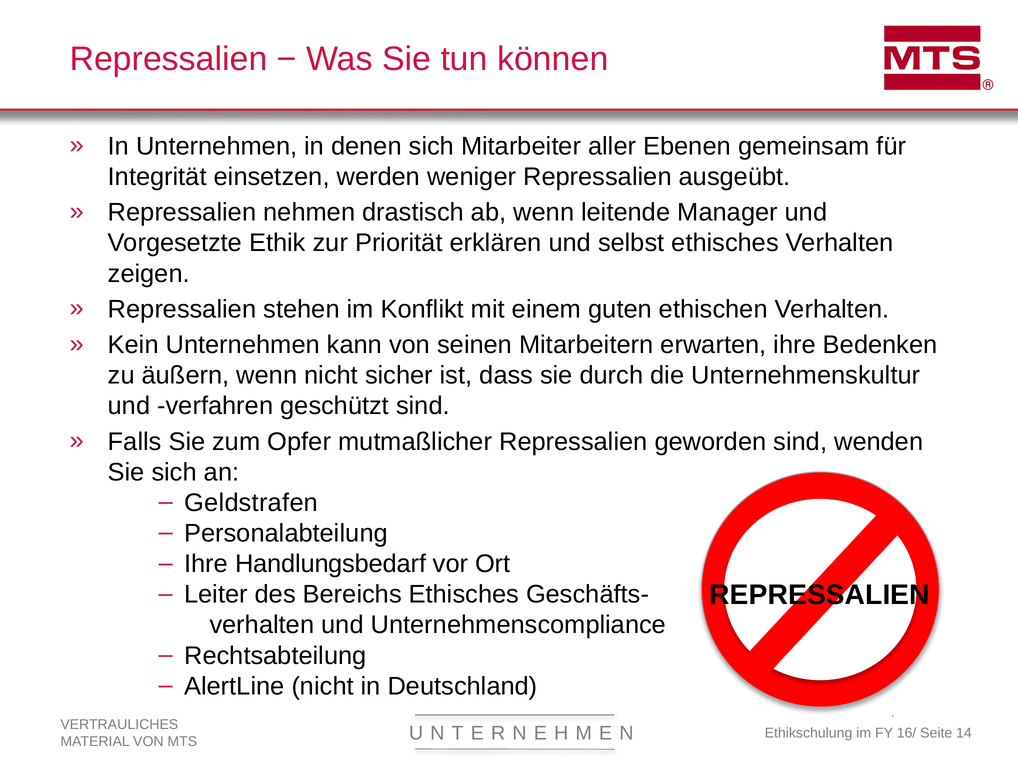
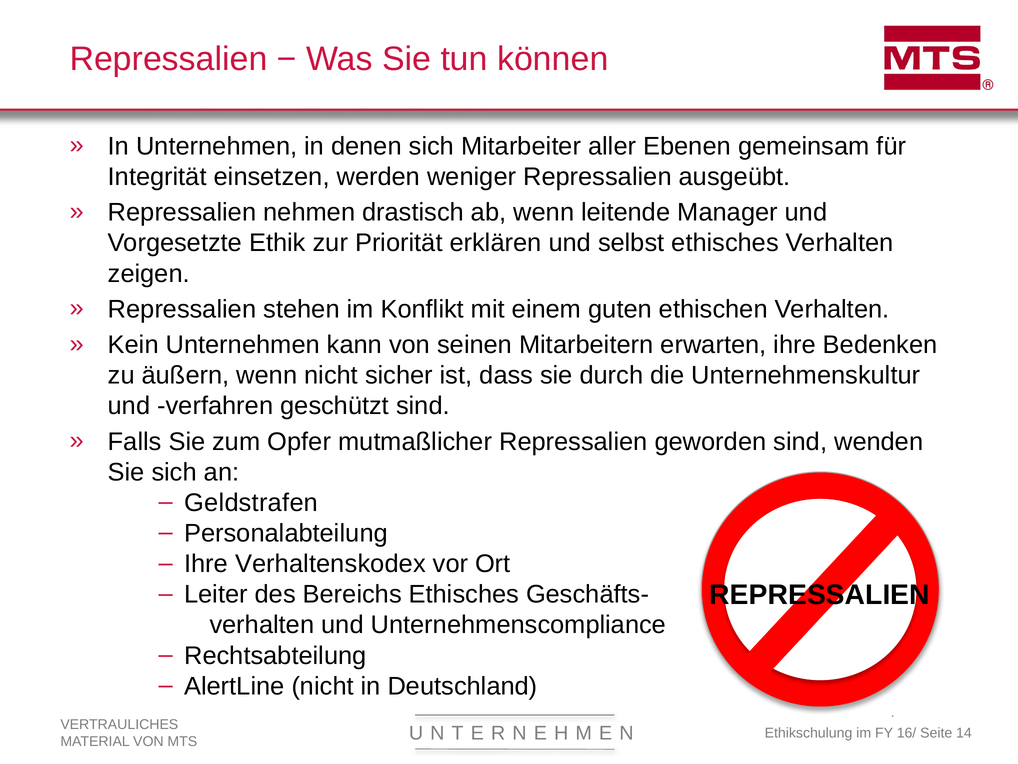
Handlungsbedarf: Handlungsbedarf -> Verhaltenskodex
